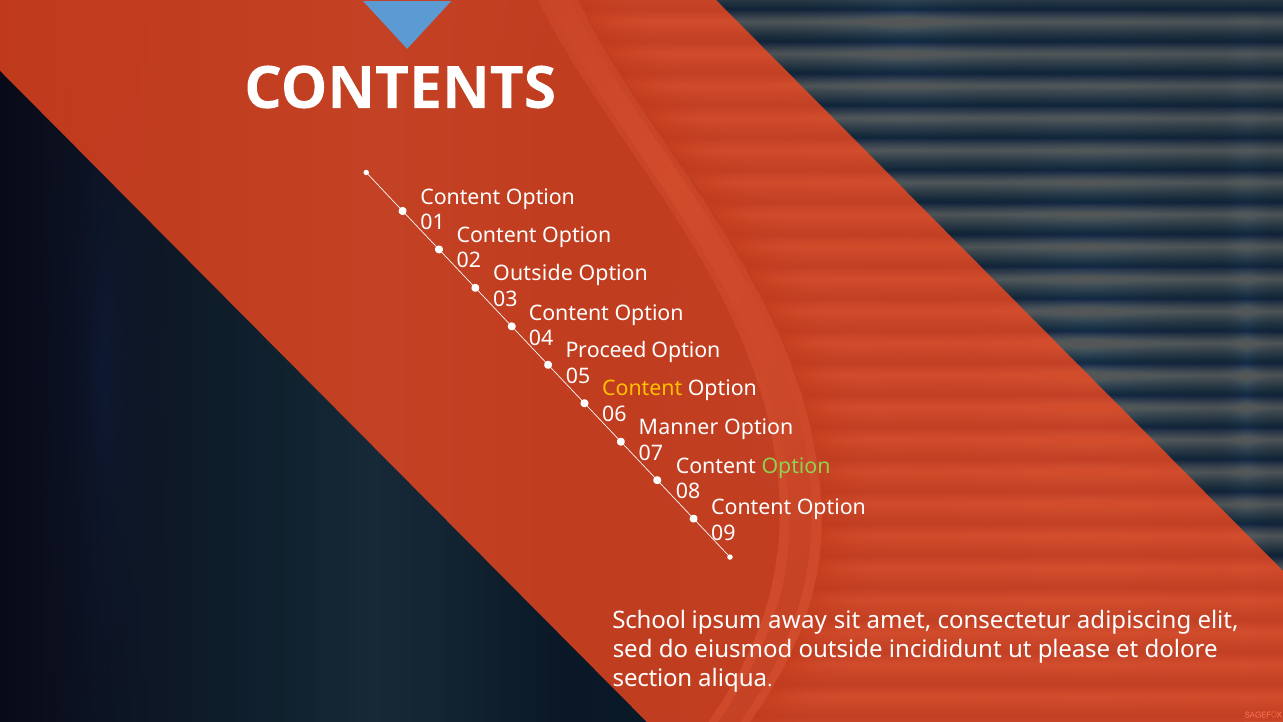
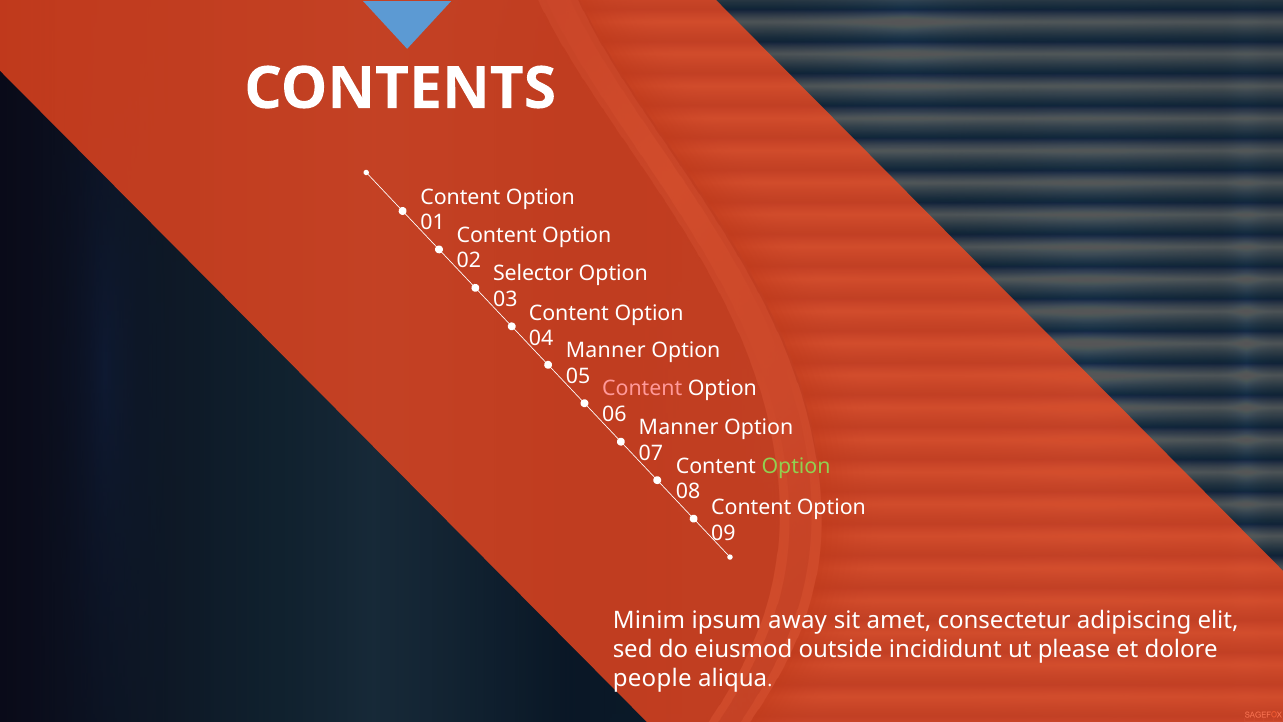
Outside at (533, 273): Outside -> Selector
Proceed at (606, 351): Proceed -> Manner
Content at (642, 389) colour: yellow -> pink
School: School -> Minim
section: section -> people
